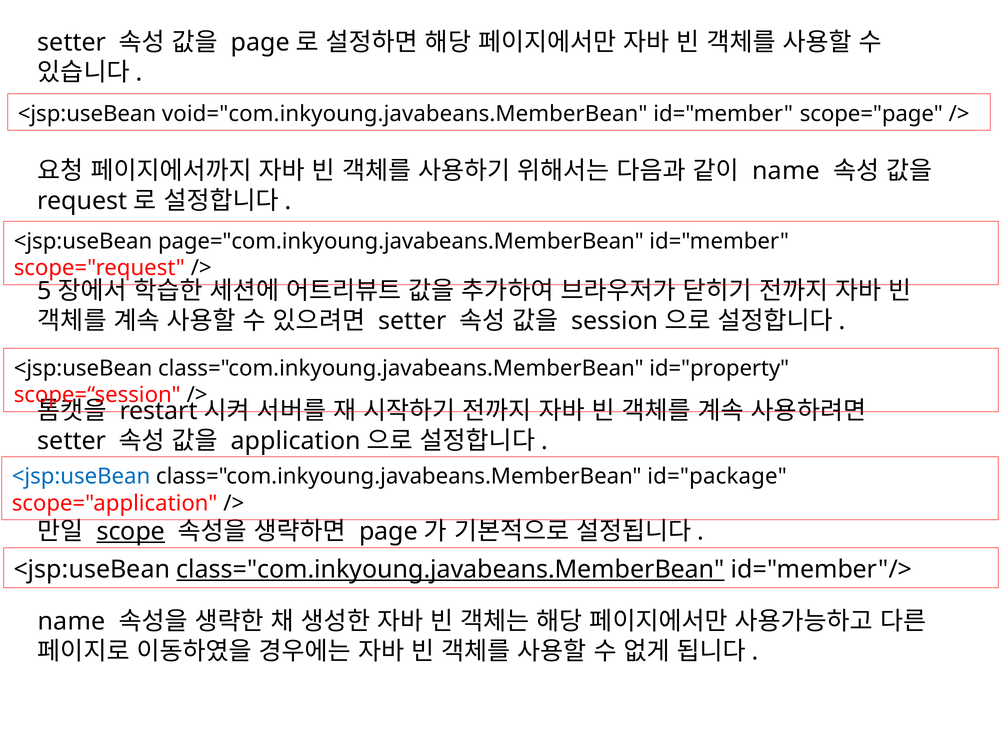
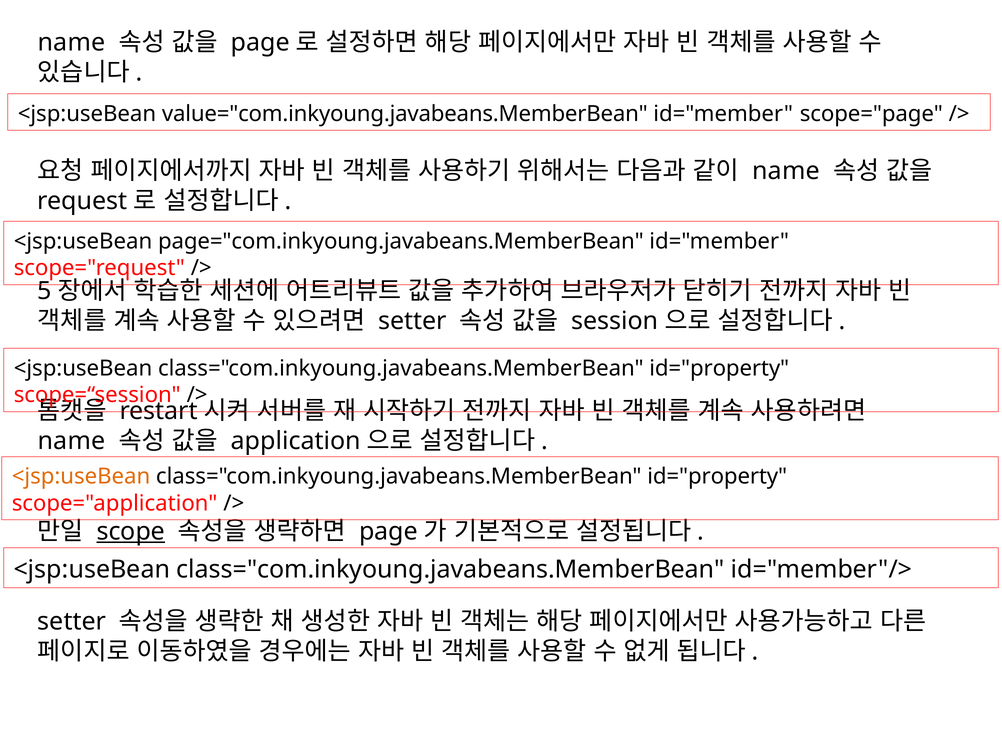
setter at (72, 42): setter -> name
void="com.inkyoung.javabeans.MemberBean: void="com.inkyoung.javabeans.MemberBean -> value="com.inkyoung.javabeans.MemberBean
setter at (72, 441): setter -> name
<jsp:useBean at (81, 477) colour: blue -> orange
id="package at (717, 477): id="package -> id="property
class="com.inkyoung.javabeans.MemberBean at (451, 570) underline: present -> none
name at (72, 622): name -> setter
